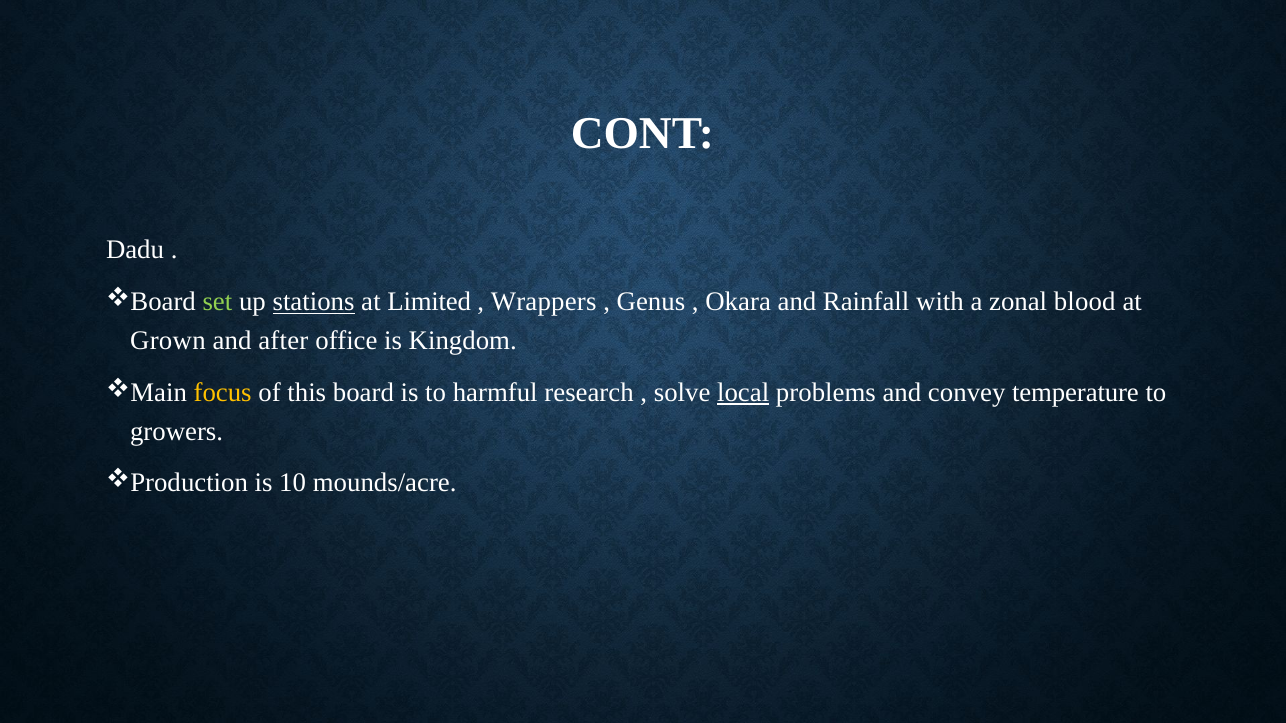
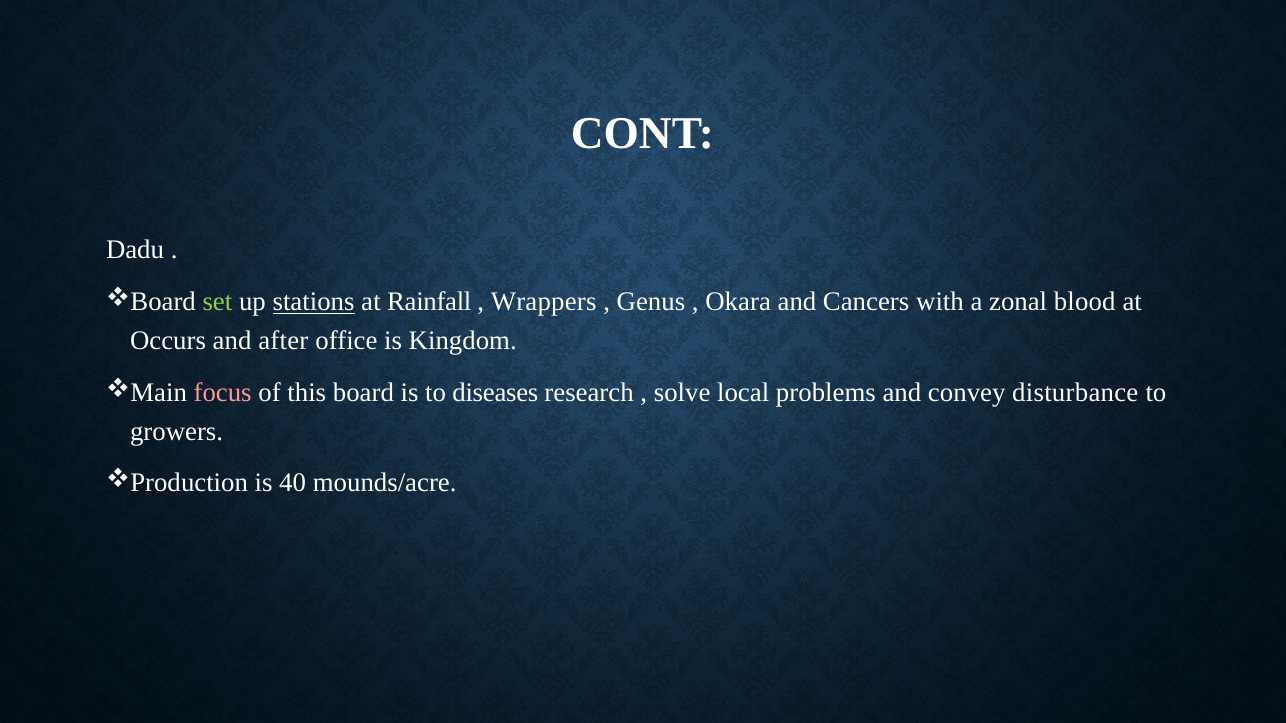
Limited: Limited -> Rainfall
Rainfall: Rainfall -> Cancers
Grown: Grown -> Occurs
focus colour: yellow -> pink
harmful: harmful -> diseases
local underline: present -> none
temperature: temperature -> disturbance
10: 10 -> 40
